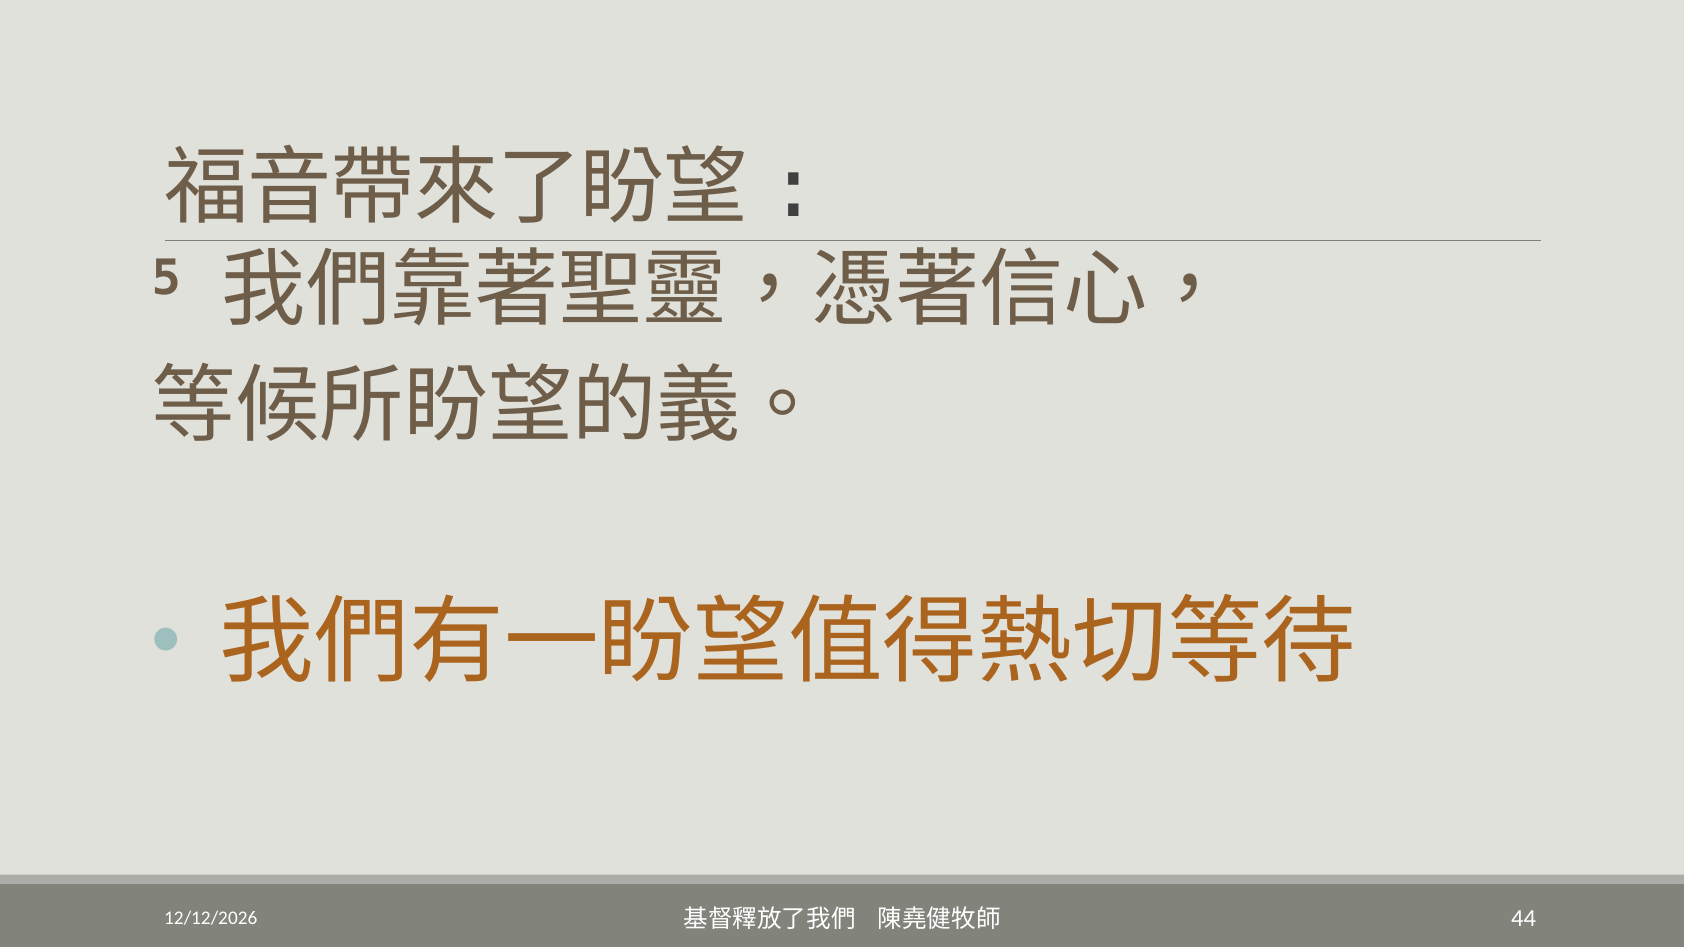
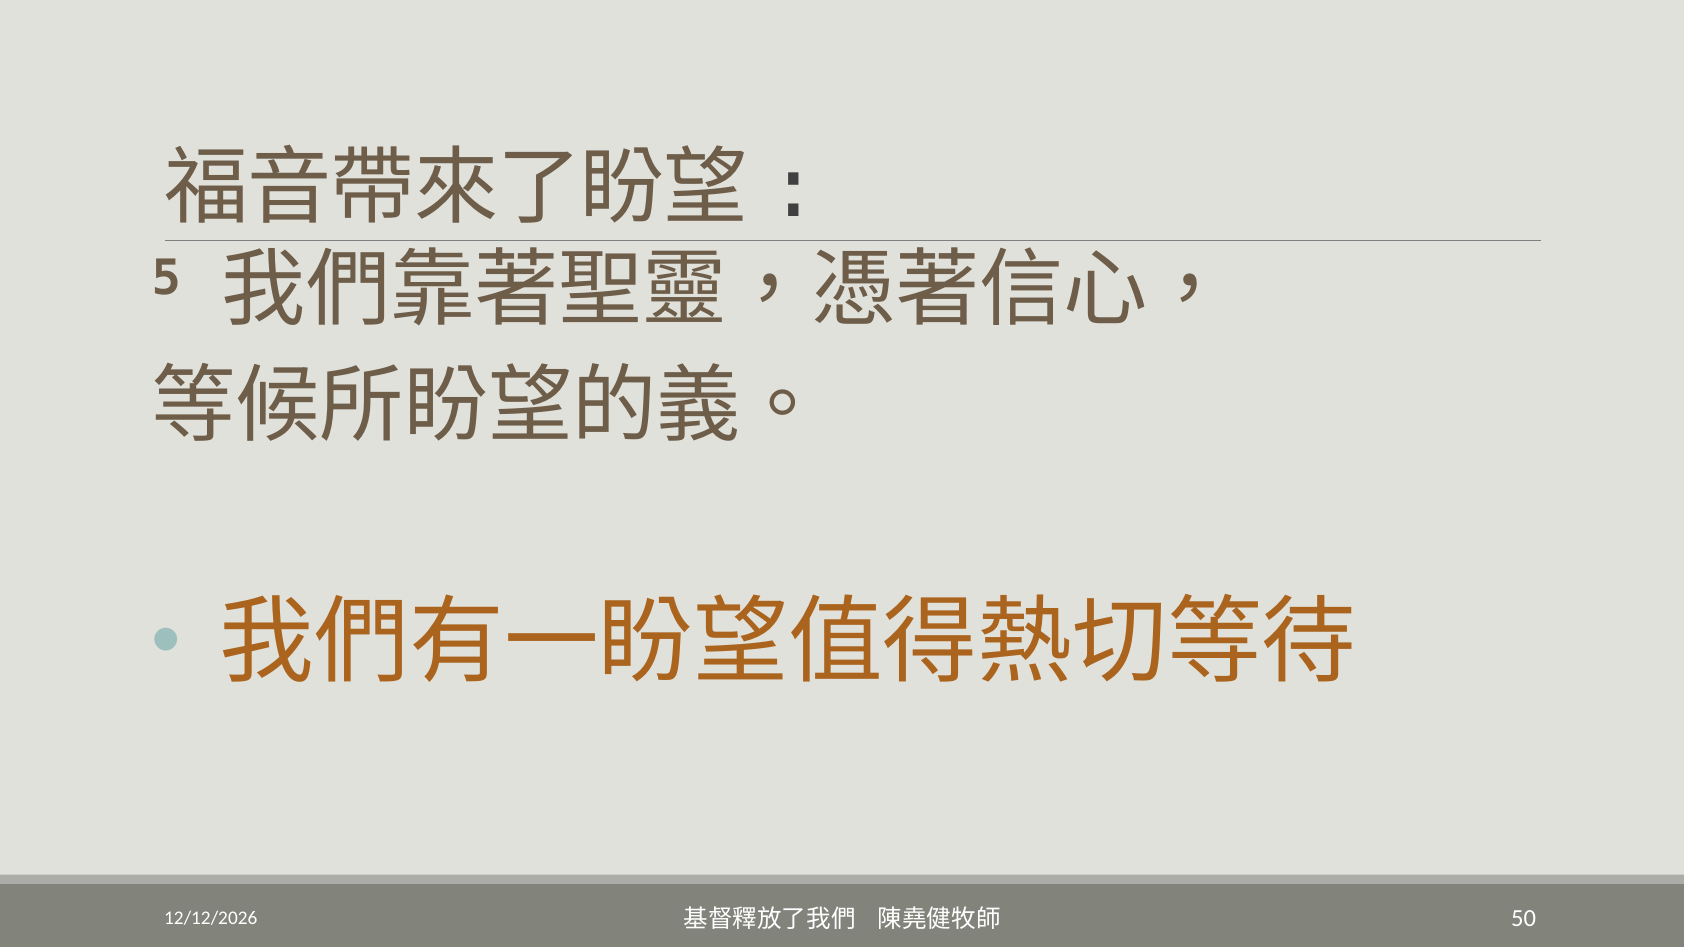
44: 44 -> 50
